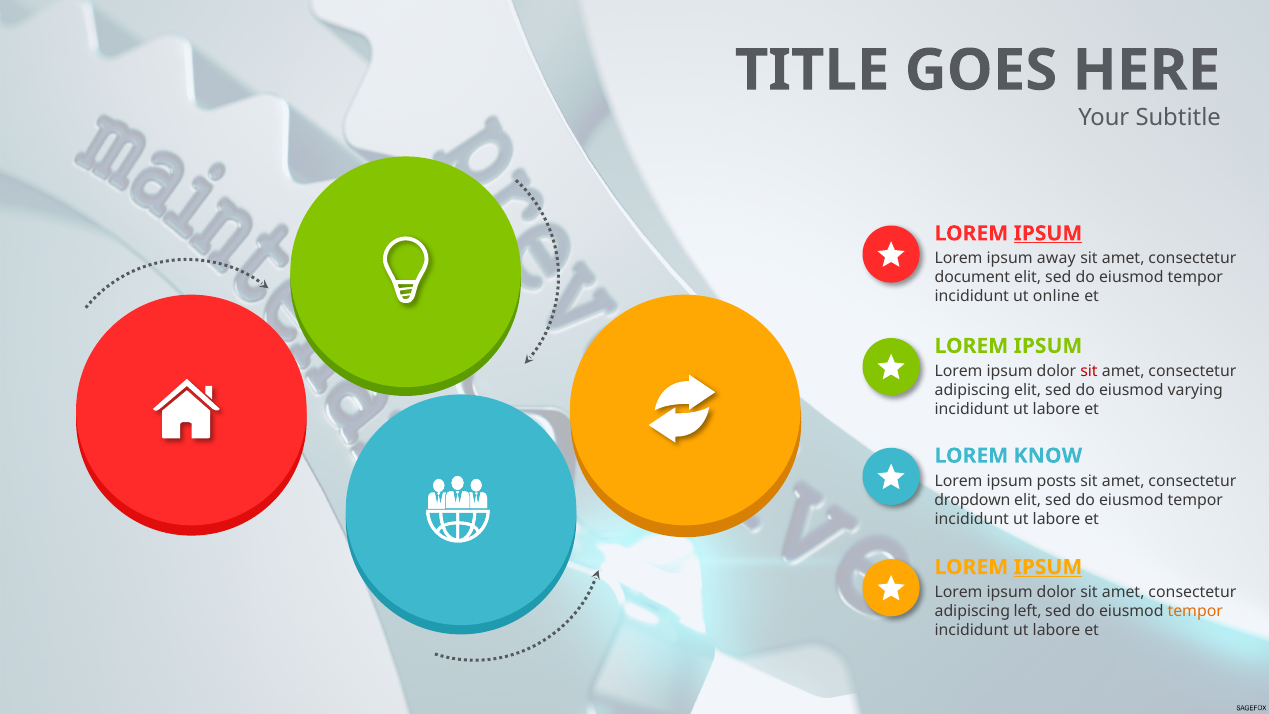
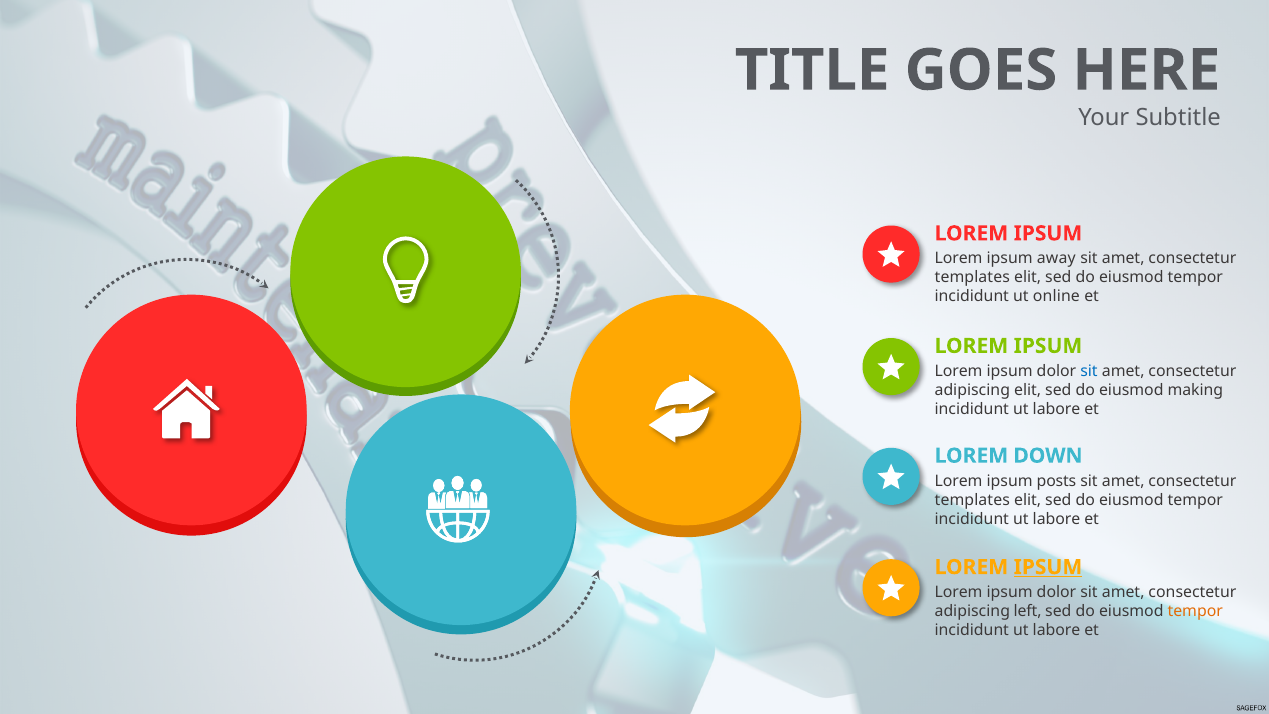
IPSUM at (1048, 233) underline: present -> none
document at (972, 277): document -> templates
sit at (1089, 371) colour: red -> blue
varying: varying -> making
KNOW: KNOW -> DOWN
dropdown at (972, 500): dropdown -> templates
